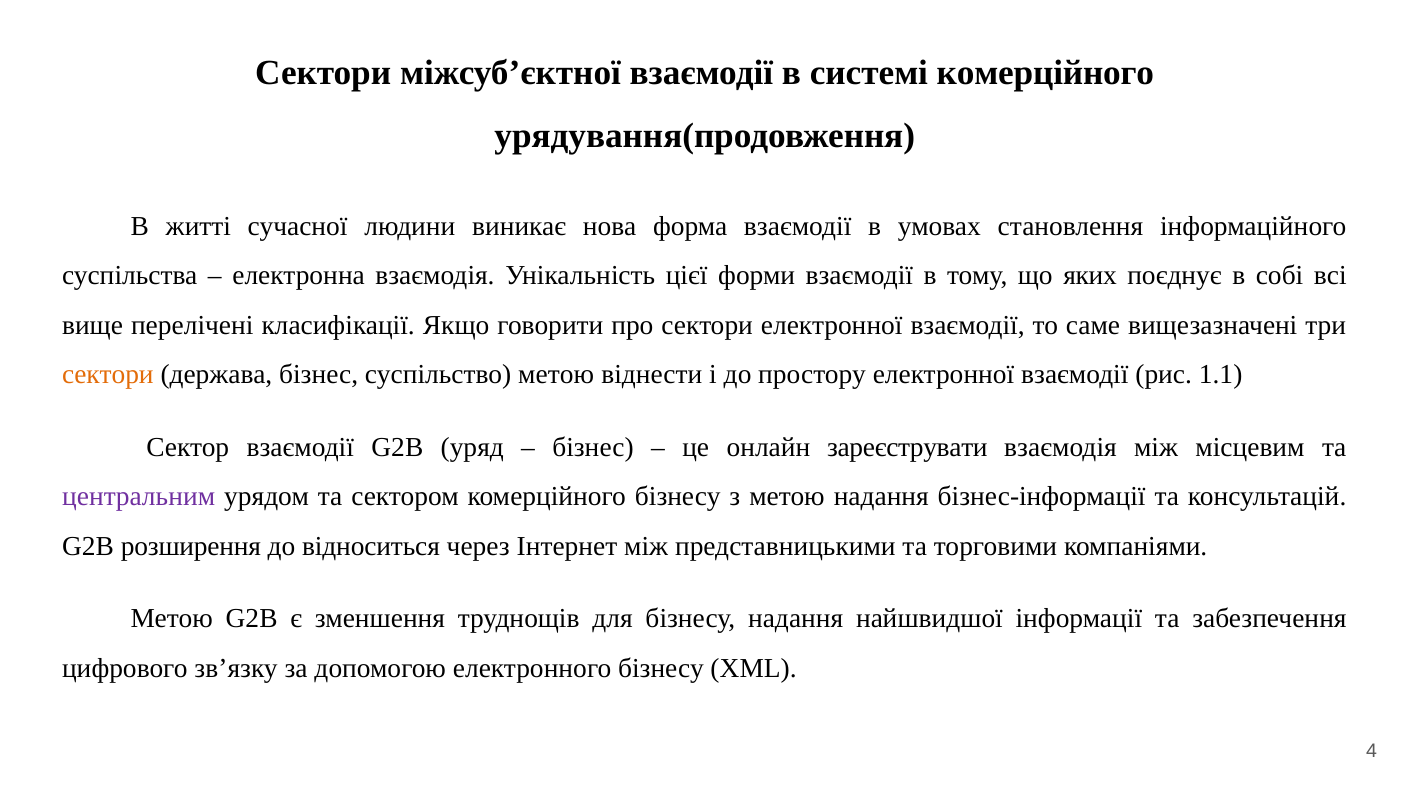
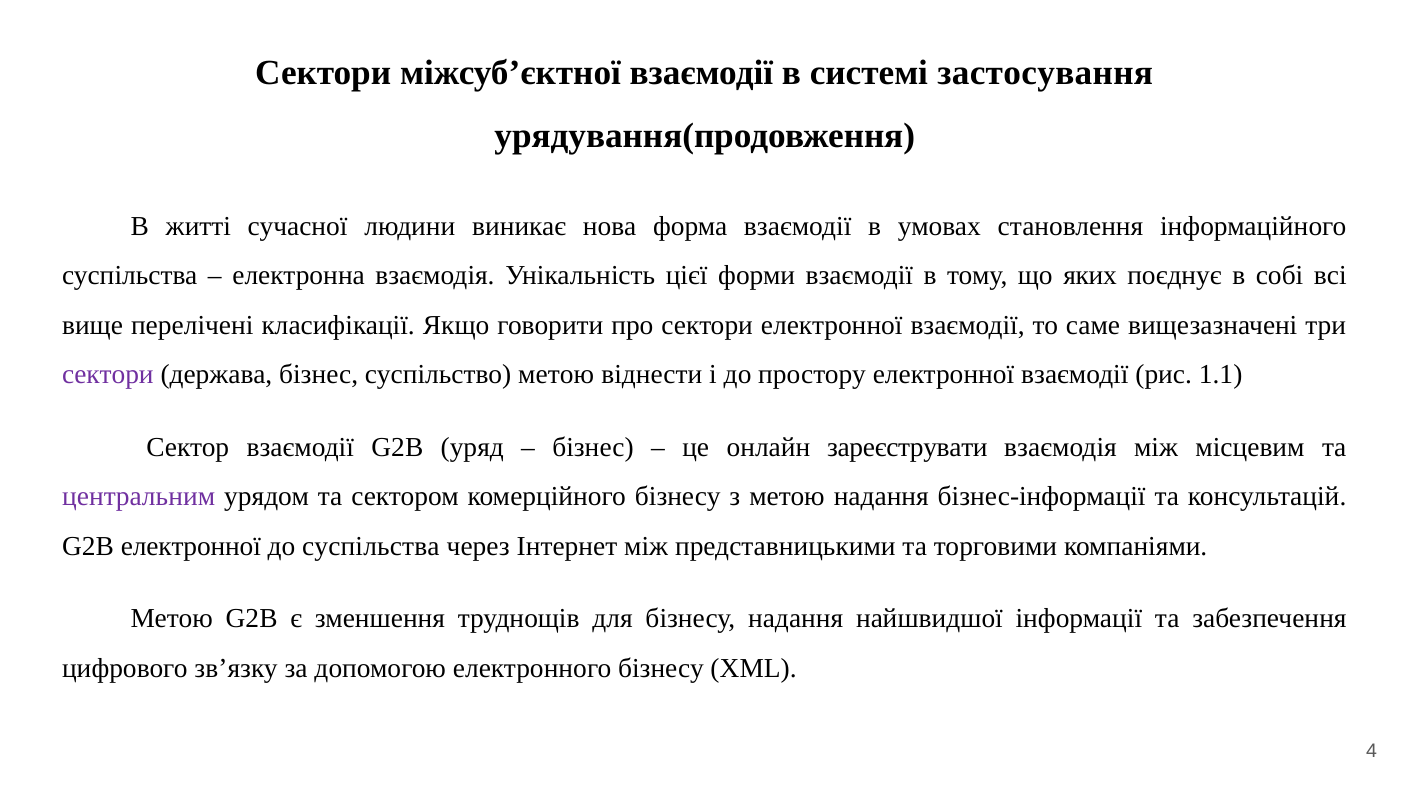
системі комерційного: комерційного -> застосування
сектори at (108, 375) colour: orange -> purple
G2B розширення: розширення -> електронної
до відноситься: відноситься -> суспільства
